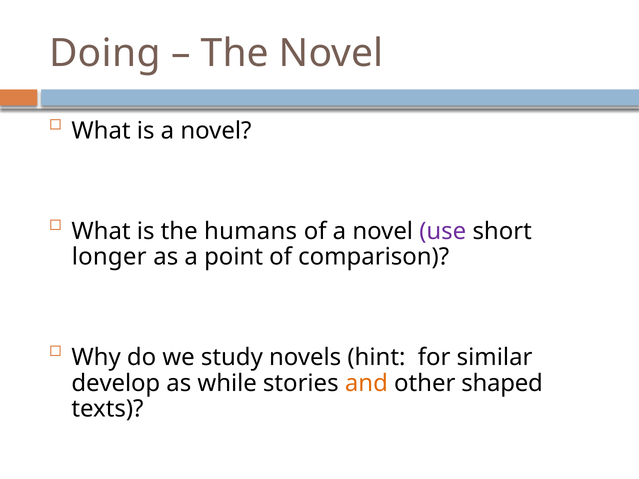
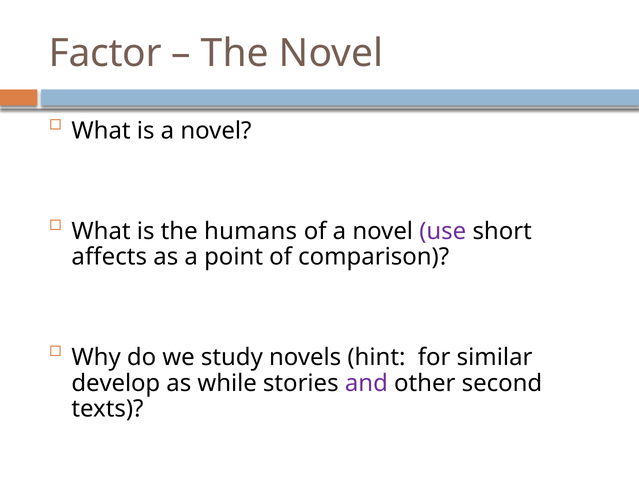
Doing: Doing -> Factor
longer: longer -> affects
and colour: orange -> purple
shaped: shaped -> second
